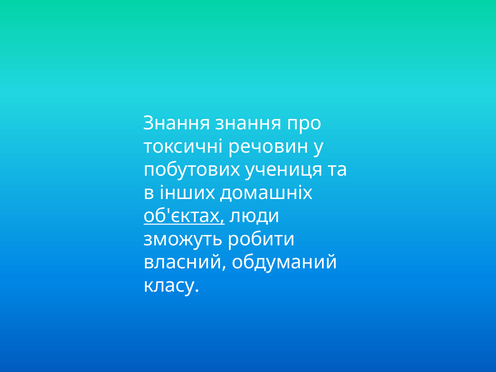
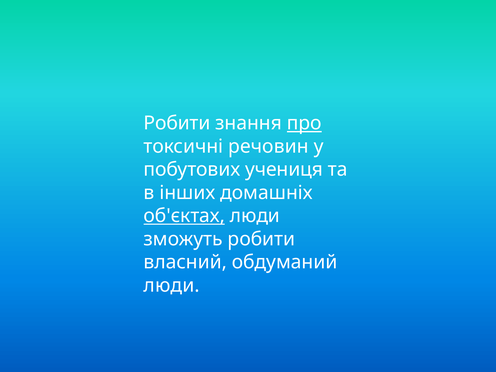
Знання at (177, 123): Знання -> Робити
про underline: none -> present
класу at (172, 285): класу -> люди
